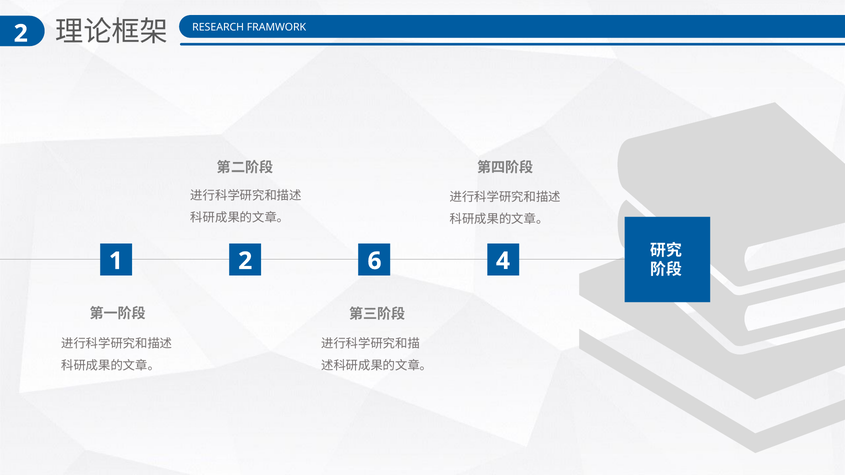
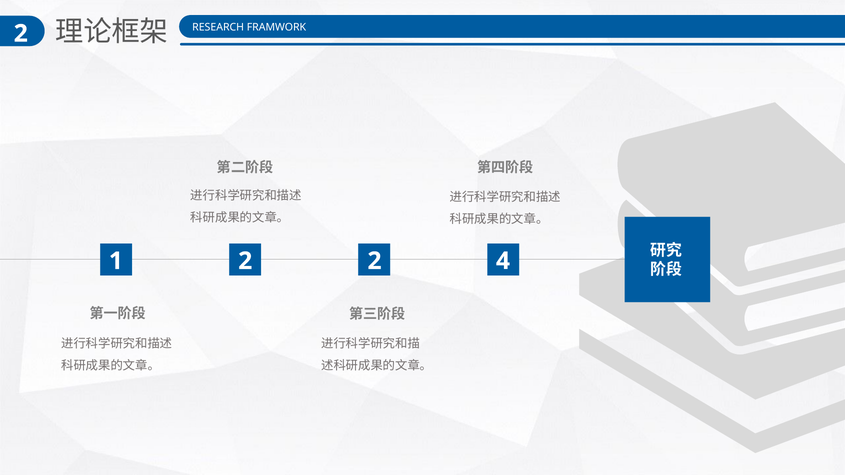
2 6: 6 -> 2
